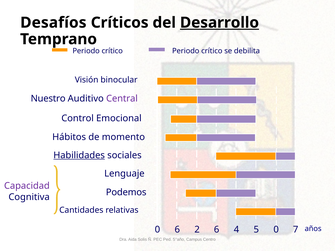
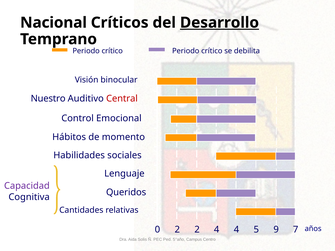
Desafíos: Desafíos -> Nacional
Central colour: purple -> red
Habilidades underline: present -> none
Podemos: Podemos -> Queridos
0 6: 6 -> 2
2 6: 6 -> 4
5 0: 0 -> 9
